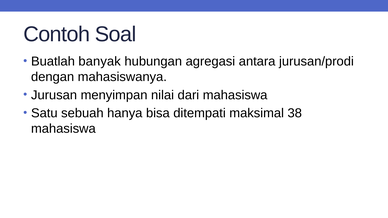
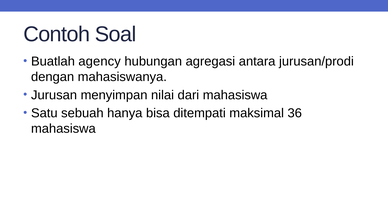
banyak: banyak -> agency
38: 38 -> 36
